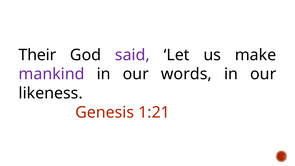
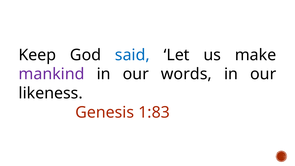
Their: Their -> Keep
said colour: purple -> blue
1:21: 1:21 -> 1:83
